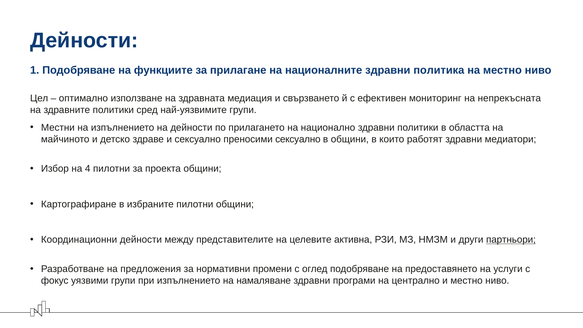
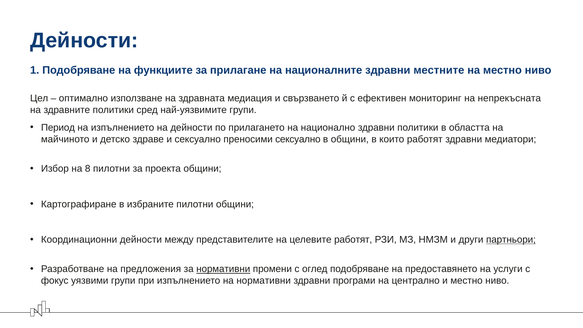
политика: политика -> местните
Местни: Местни -> Период
4: 4 -> 8
целевите активна: активна -> работят
нормативни at (223, 269) underline: none -> present
на намаляване: намаляване -> нормативни
